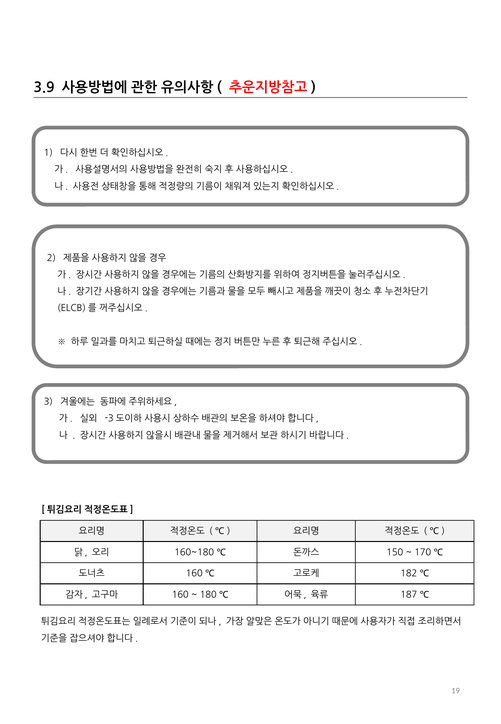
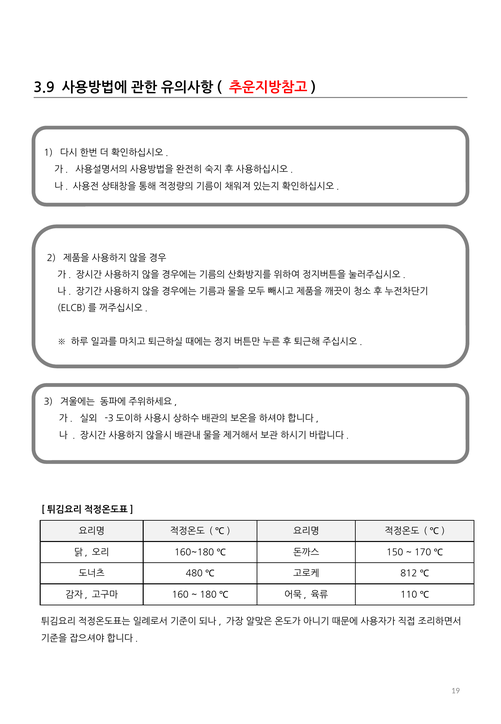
160 at (194, 573): 160 -> 480
182: 182 -> 812
187: 187 -> 110
